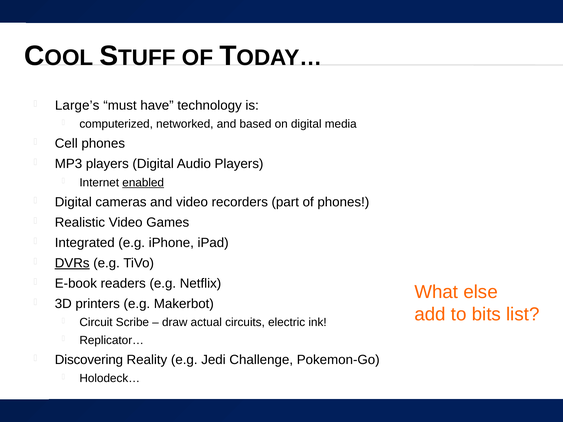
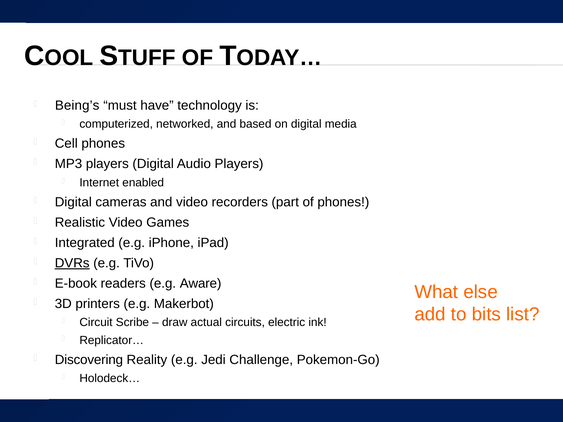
Large’s: Large’s -> Being’s
enabled underline: present -> none
Netflix: Netflix -> Aware
